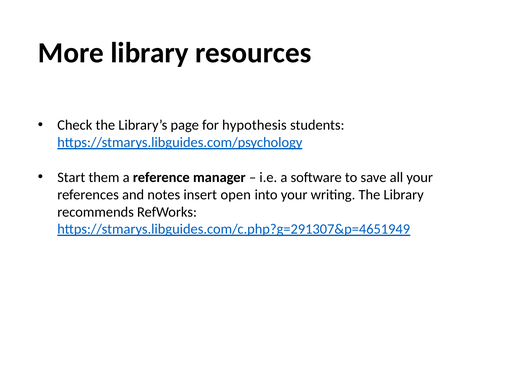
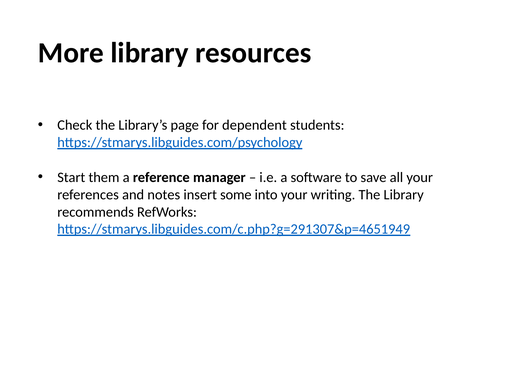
hypothesis: hypothesis -> dependent
open: open -> some
